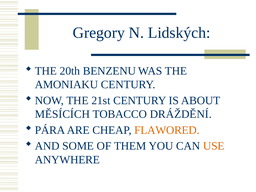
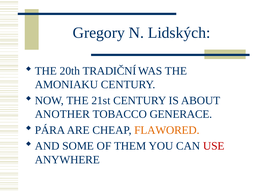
BENZENU: BENZENU -> TRADIČNÍ
MĚSÍCÍCH: MĚSÍCÍCH -> ANOTHER
DRÁŽDĚNÍ: DRÁŽDĚNÍ -> GENERACE
USE colour: orange -> red
